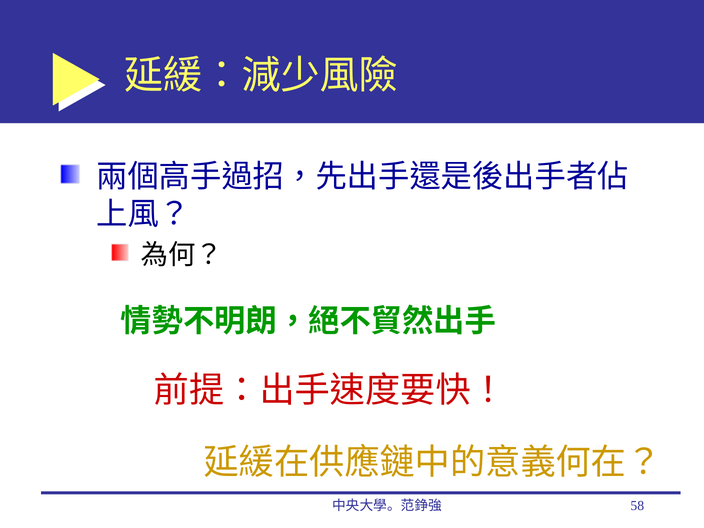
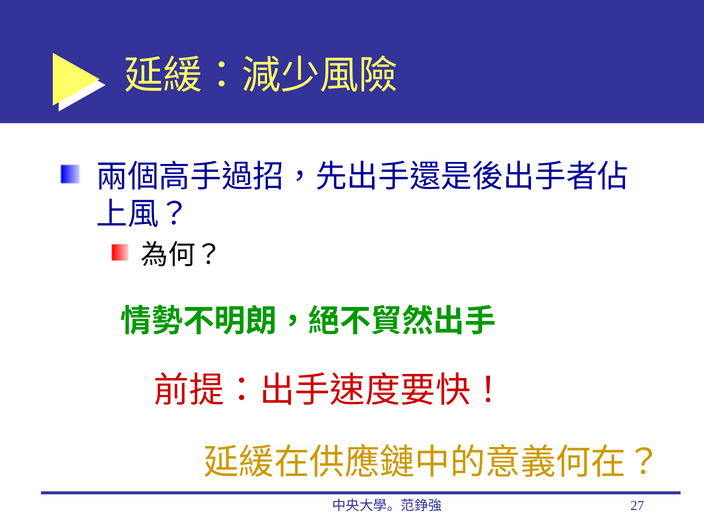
58: 58 -> 27
